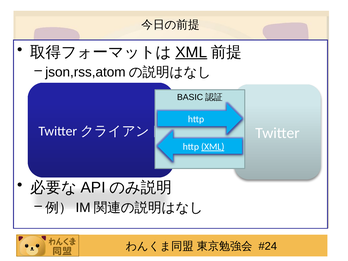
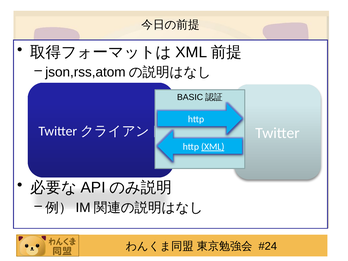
XML at (191, 52) underline: present -> none
